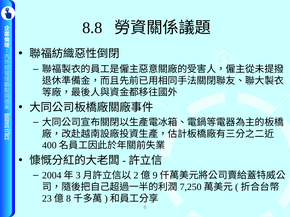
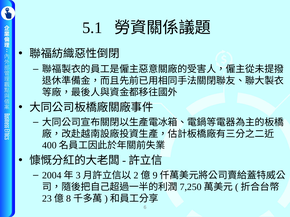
8.8: 8.8 -> 5.1
